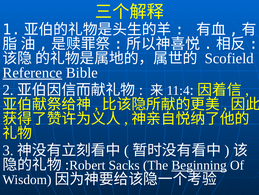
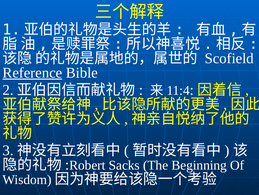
Beginning underline: present -> none
